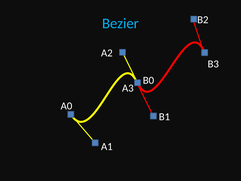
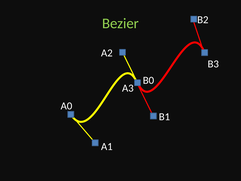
Bezier colour: light blue -> light green
